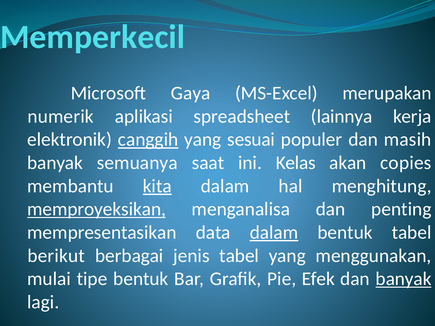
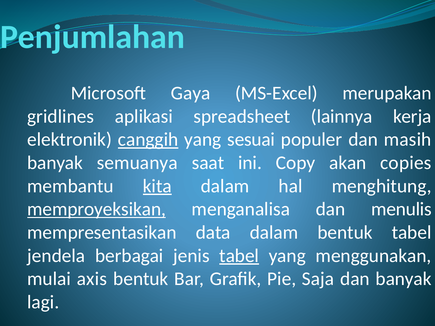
Memperkecil: Memperkecil -> Penjumlahan
numerik: numerik -> gridlines
Kelas: Kelas -> Copy
penting: penting -> menulis
dalam at (274, 233) underline: present -> none
berikut: berikut -> jendela
tabel at (239, 256) underline: none -> present
tipe: tipe -> axis
Efek: Efek -> Saja
banyak at (404, 279) underline: present -> none
